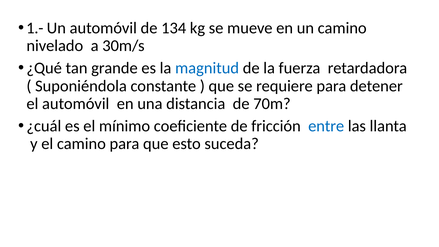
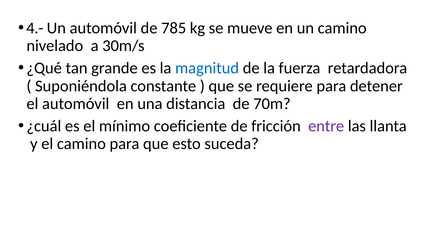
1.-: 1.- -> 4.-
134: 134 -> 785
entre colour: blue -> purple
